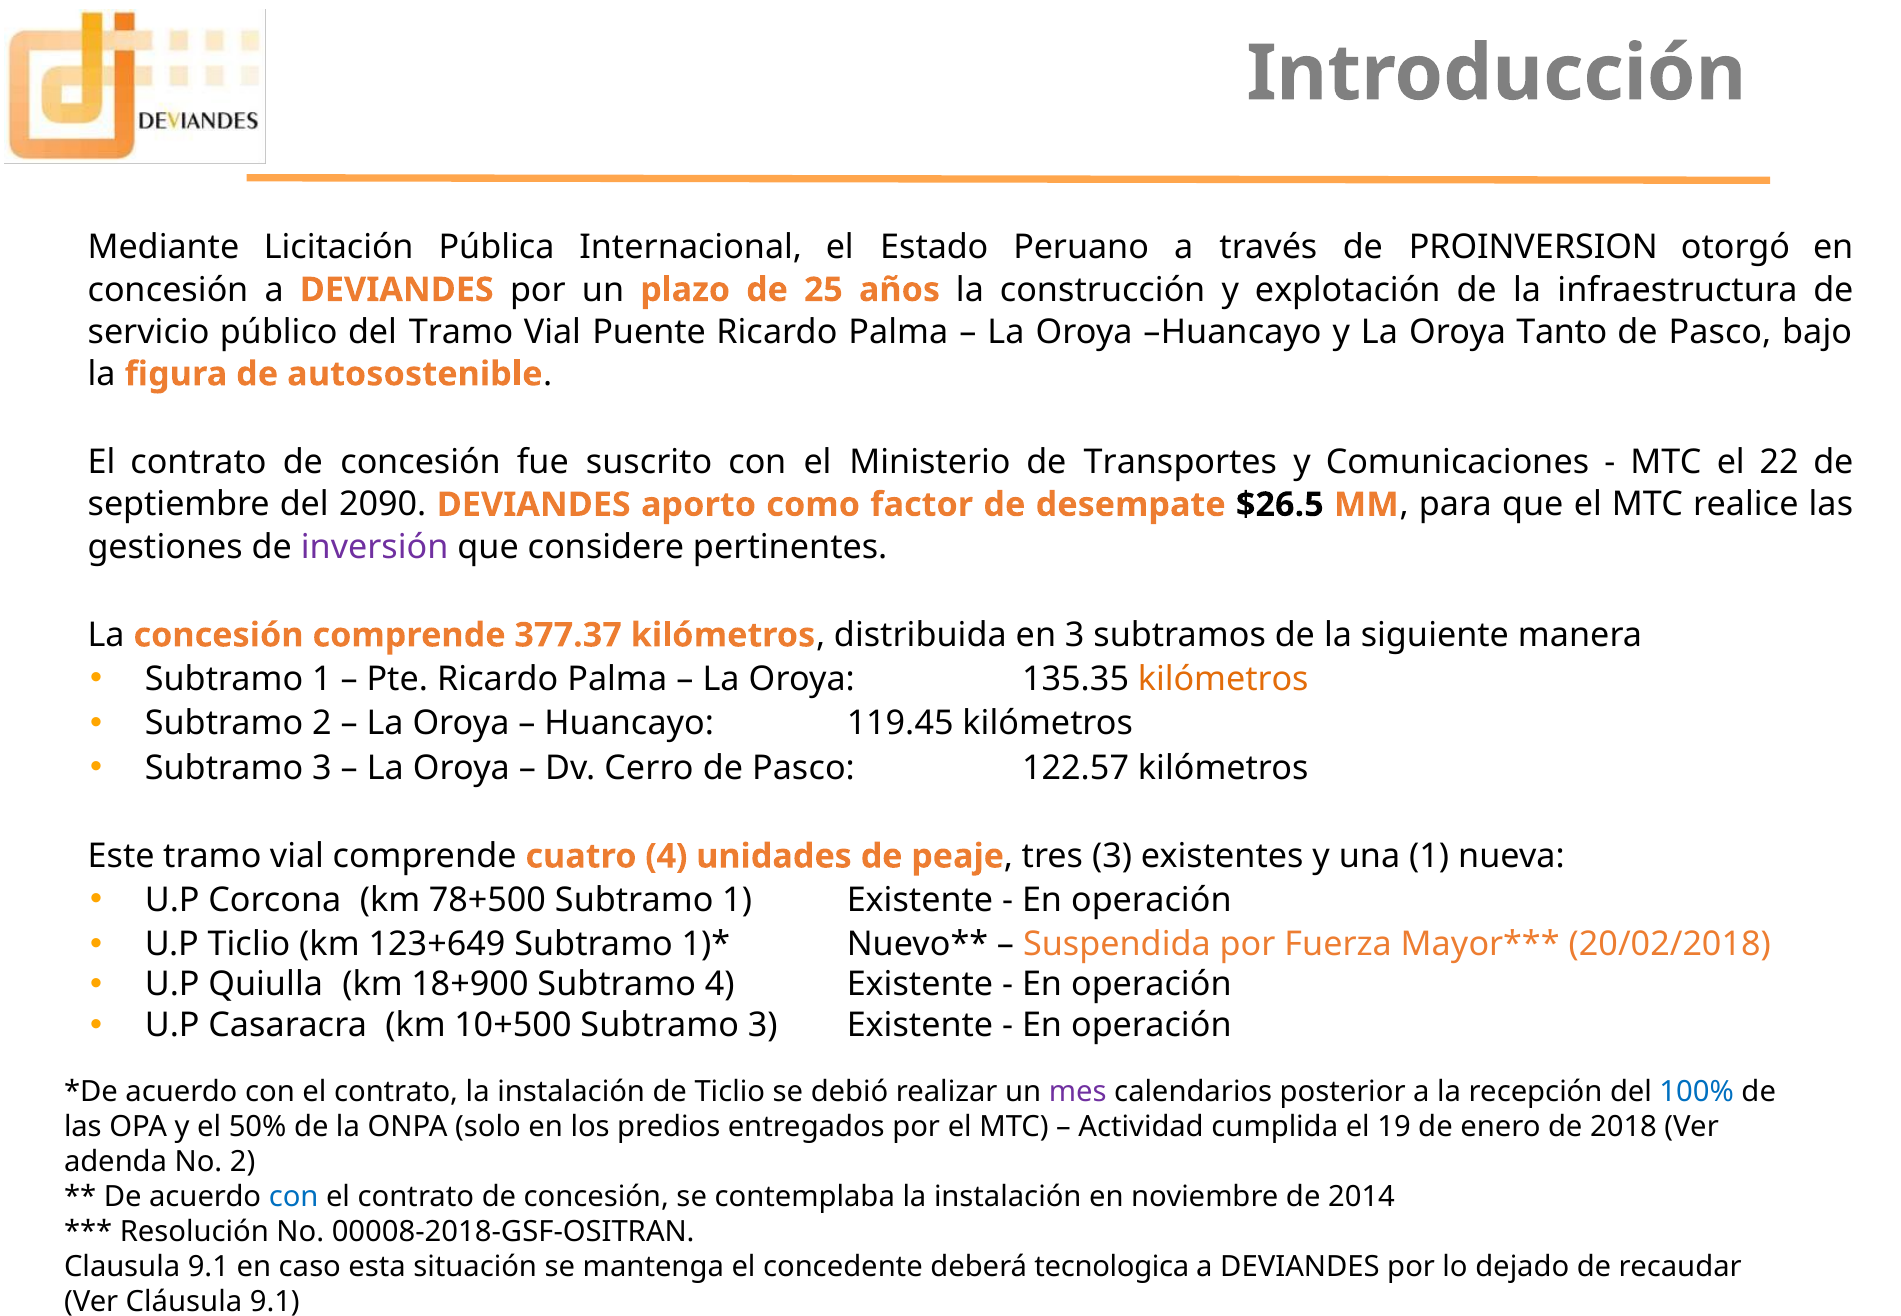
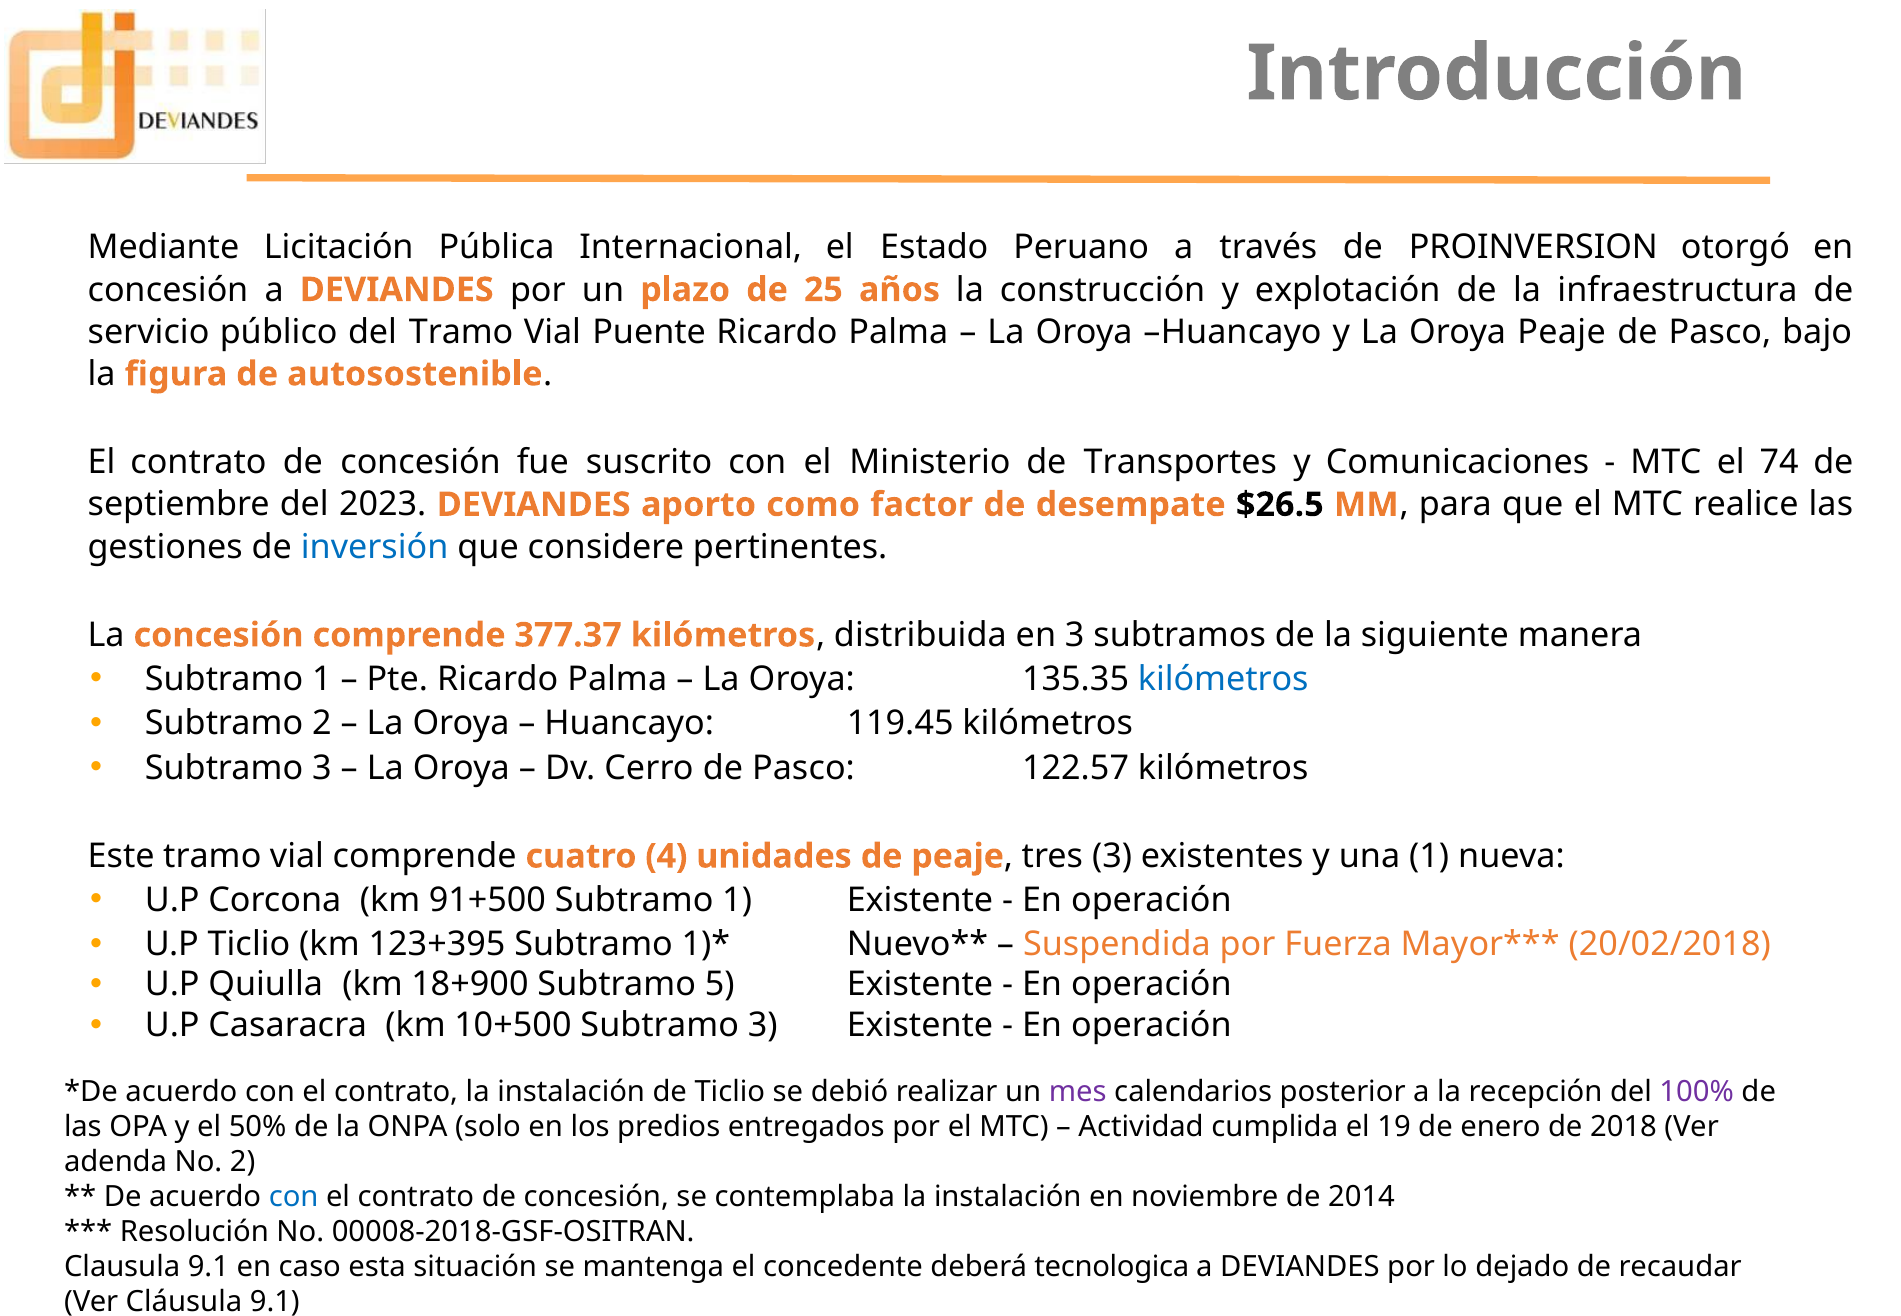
Oroya Tanto: Tanto -> Peaje
22: 22 -> 74
2090: 2090 -> 2023
inversión colour: purple -> blue
kilómetros at (1223, 679) colour: orange -> blue
78+500: 78+500 -> 91+500
123+649: 123+649 -> 123+395
Subtramo 4: 4 -> 5
100% colour: blue -> purple
